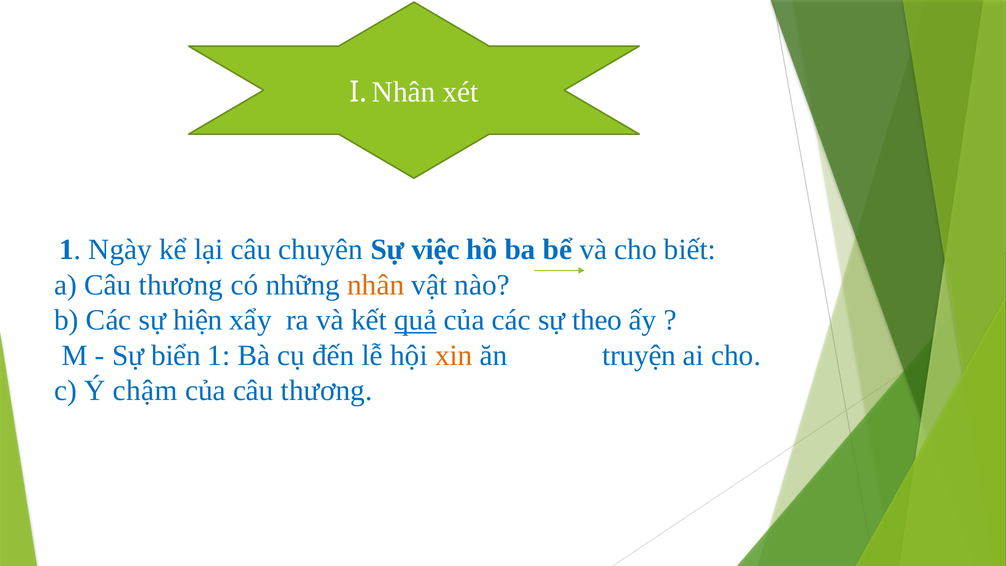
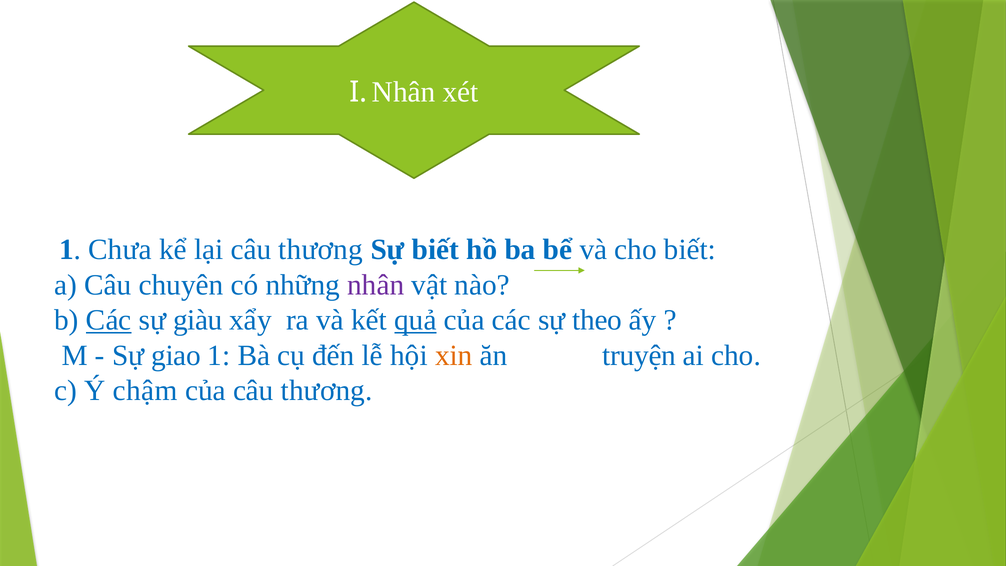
Ngày: Ngày -> Chưa
lại câu chuyên: chuyên -> thương
Sự việc: việc -> biết
a Câu thương: thương -> chuyên
nhân at (376, 285) colour: orange -> purple
Các at (109, 320) underline: none -> present
hiện: hiện -> giàu
biển: biển -> giao
